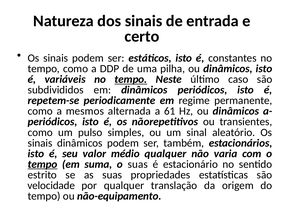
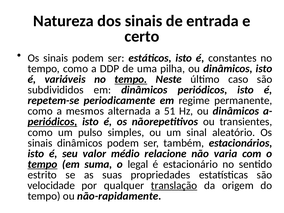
61: 61 -> 51
periódicos at (52, 122) underline: none -> present
médio qualquer: qualquer -> relacione
o suas: suas -> legal
translação underline: none -> present
não-equipamento: não-equipamento -> não-rapidamente
